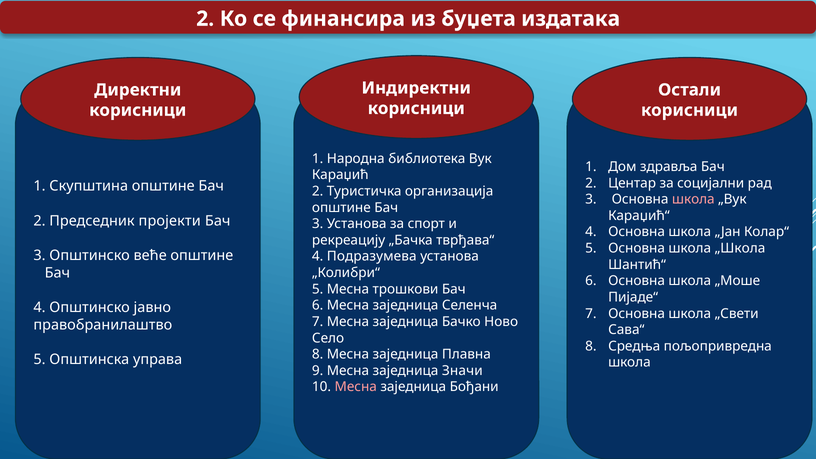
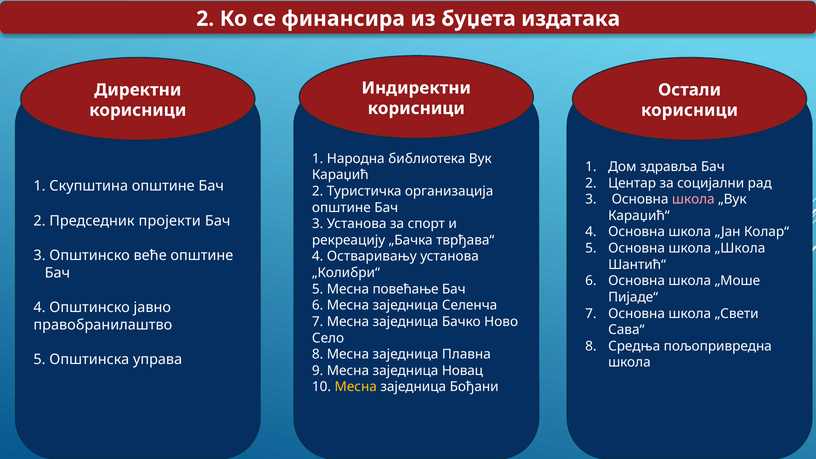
Подразумева: Подразумева -> Остваривању
трошкови: трошкови -> повећање
Значи: Значи -> Новац
Месна at (356, 387) colour: pink -> yellow
